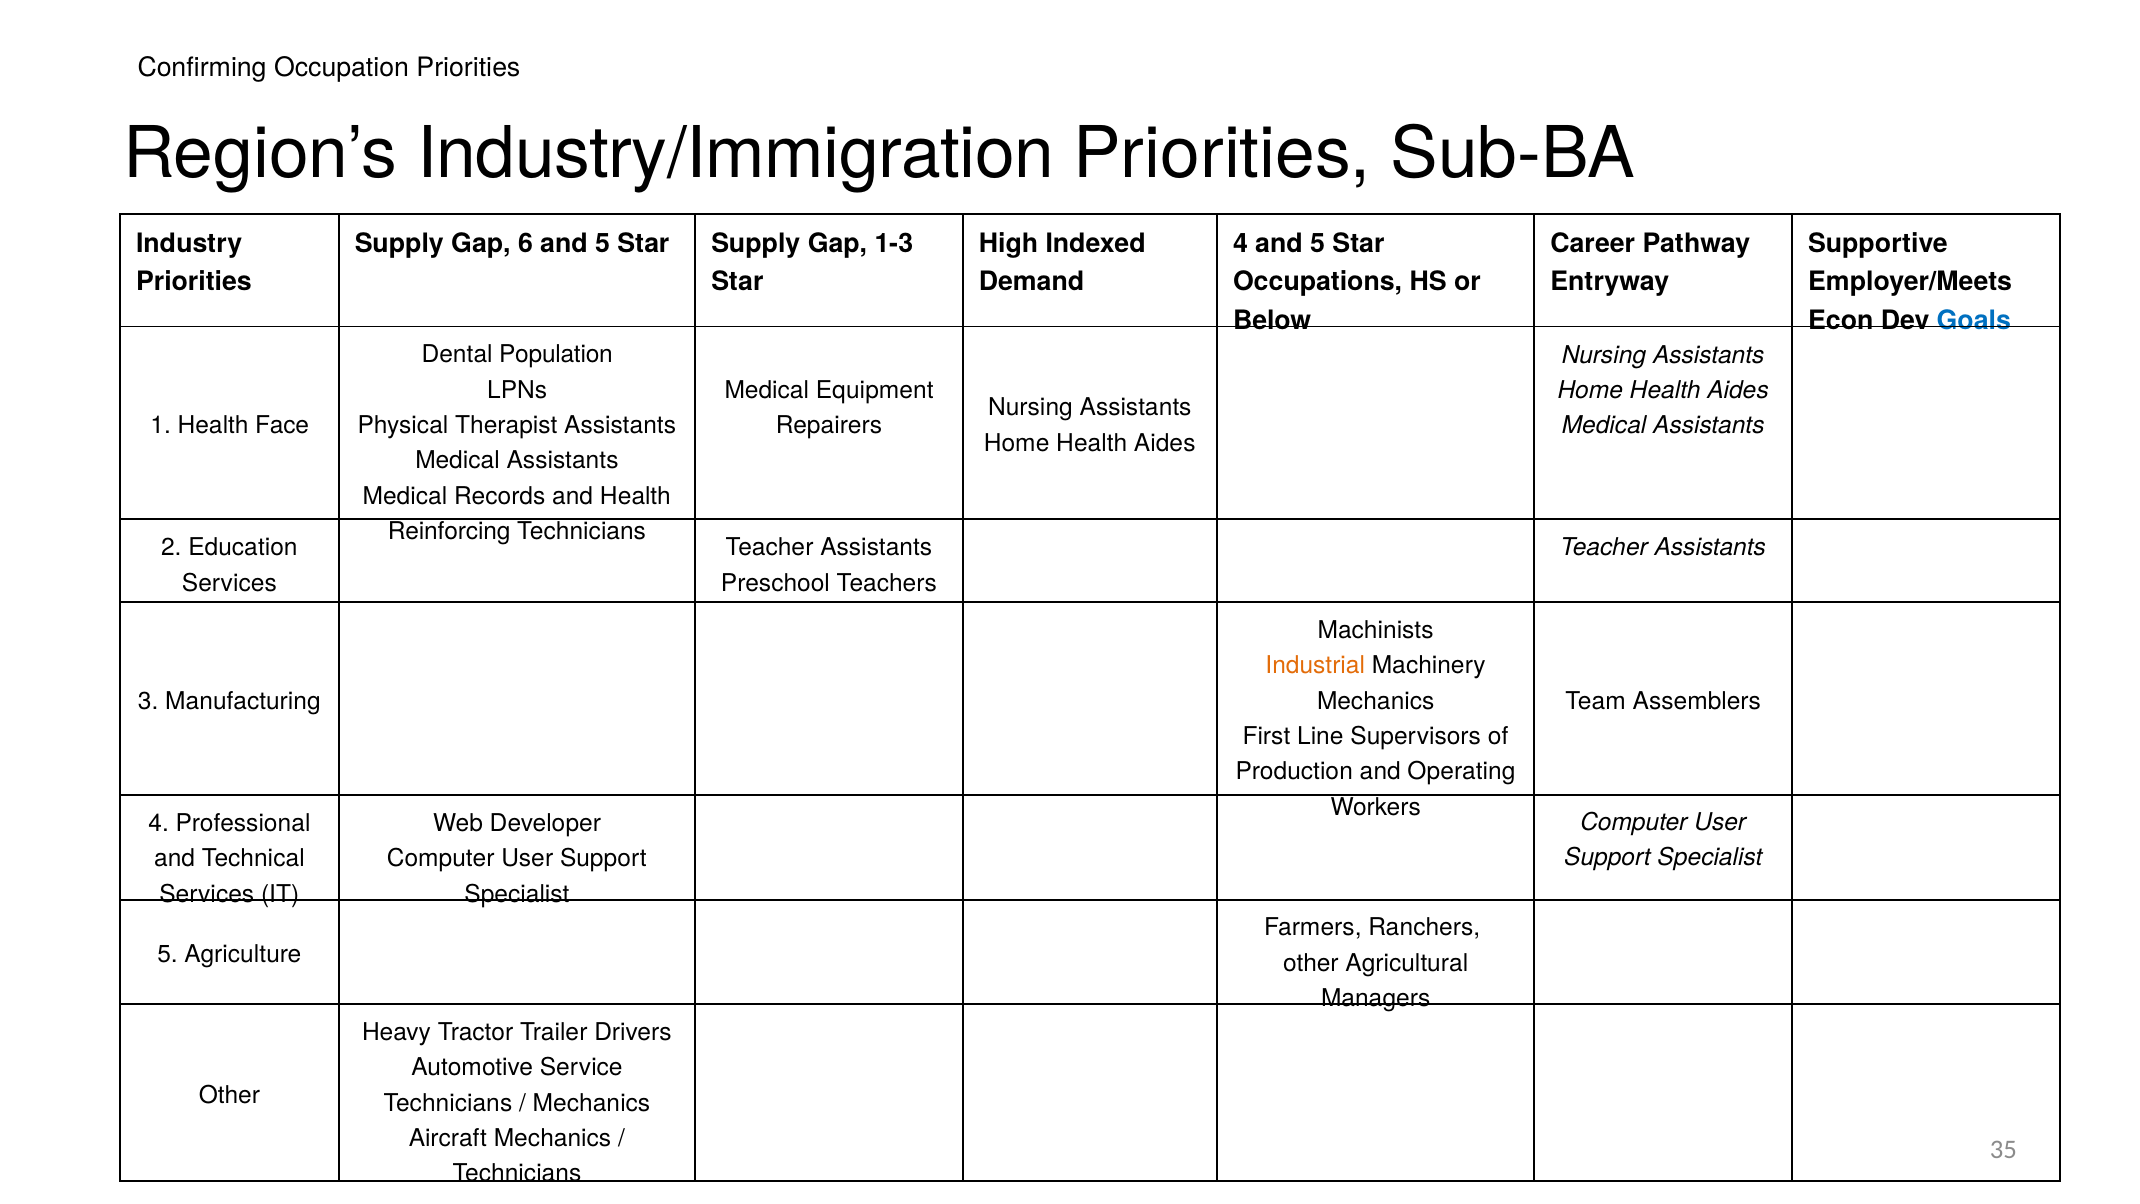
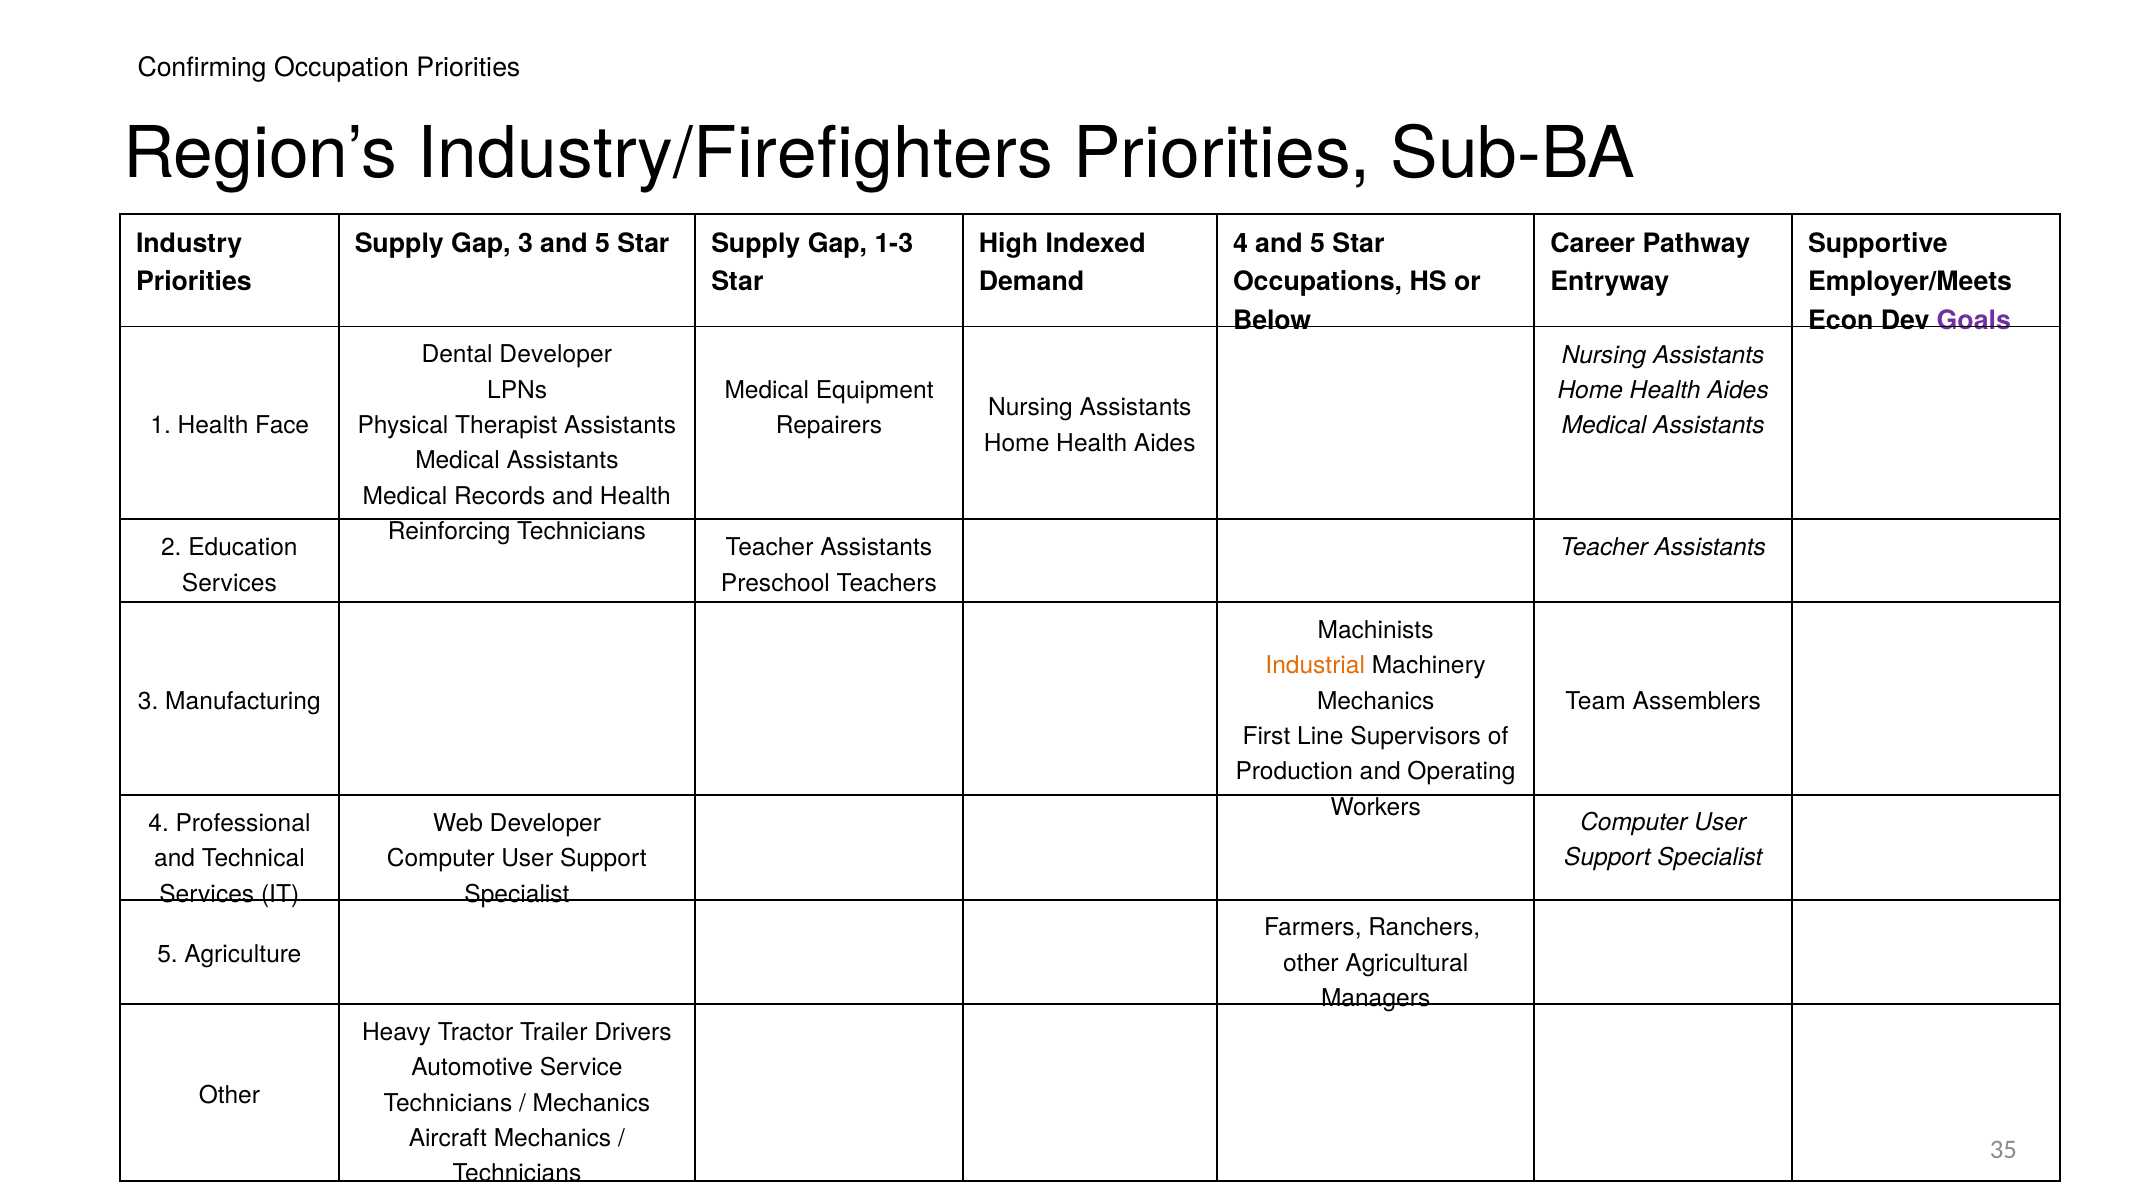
Industry/Immigration: Industry/Immigration -> Industry/Firefighters
Gap 6: 6 -> 3
Goals colour: blue -> purple
Dental Population: Population -> Developer
